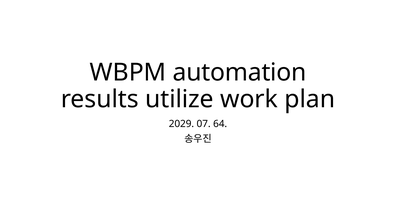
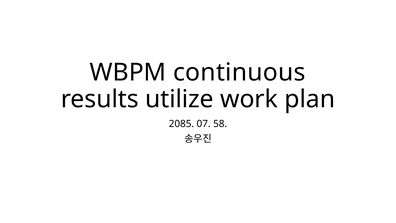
automation: automation -> continuous
2029: 2029 -> 2085
64: 64 -> 58
